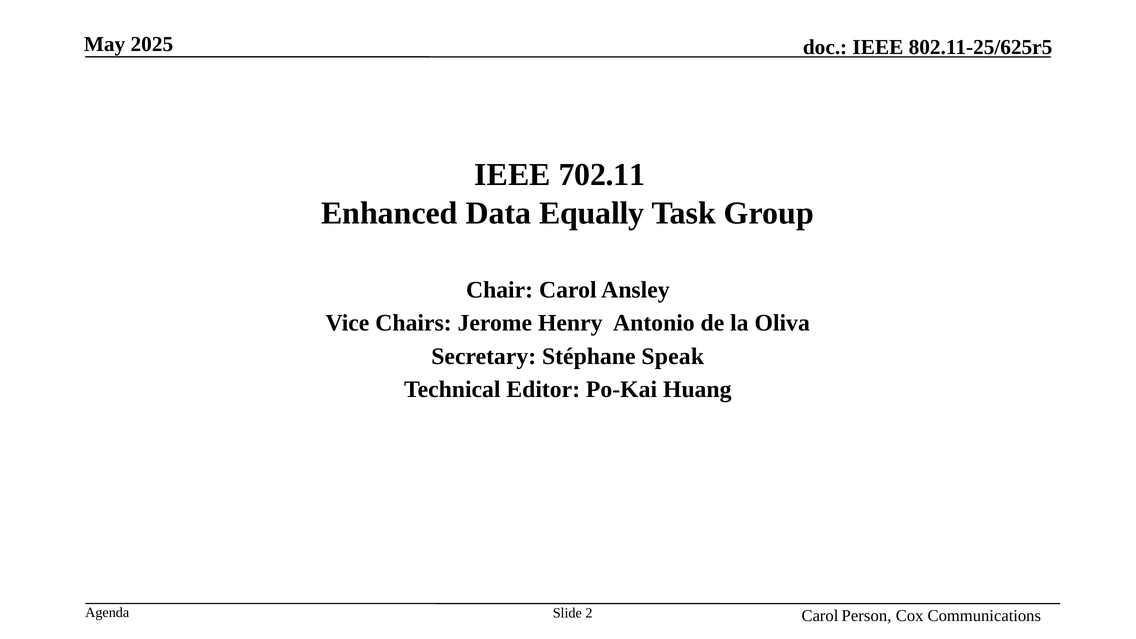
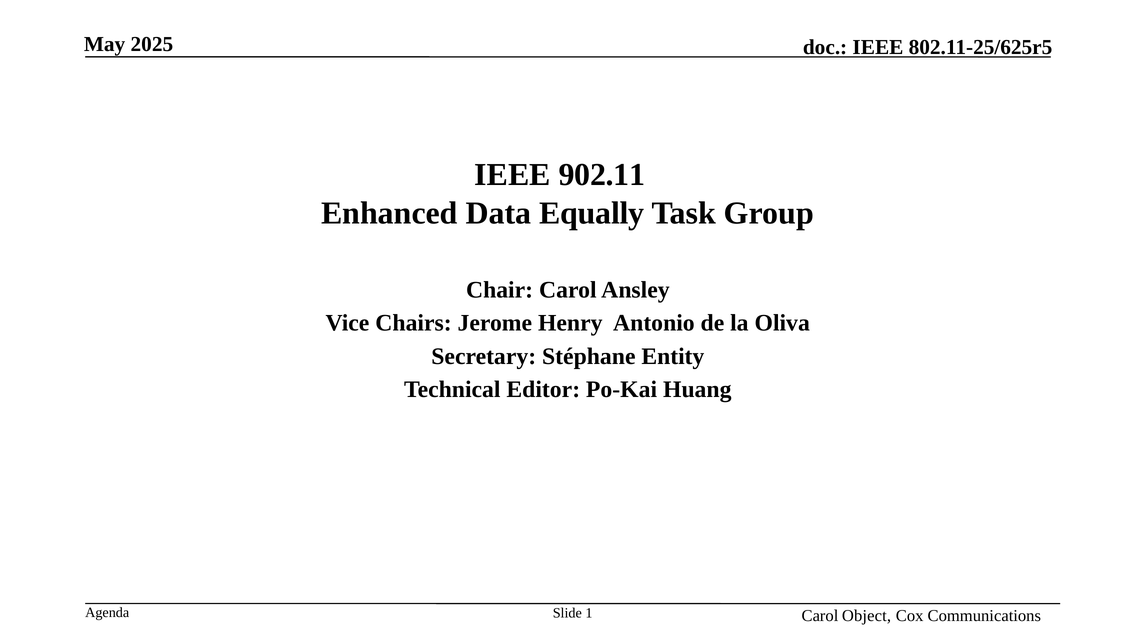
702.11: 702.11 -> 902.11
Speak: Speak -> Entity
2: 2 -> 1
Person: Person -> Object
